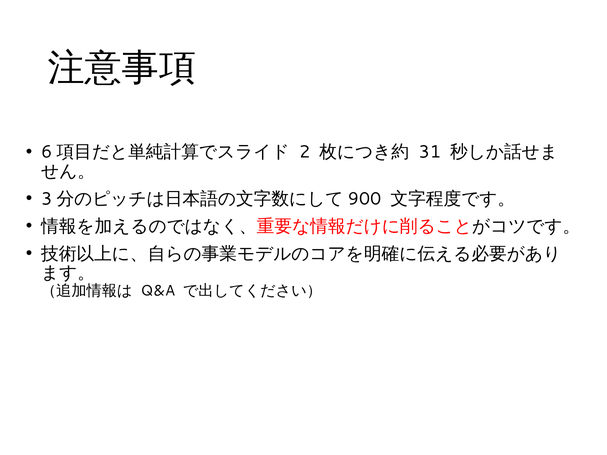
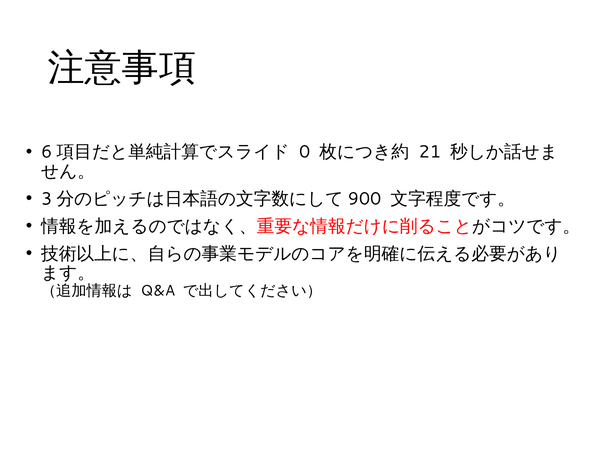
2: 2 -> 0
31: 31 -> 21
